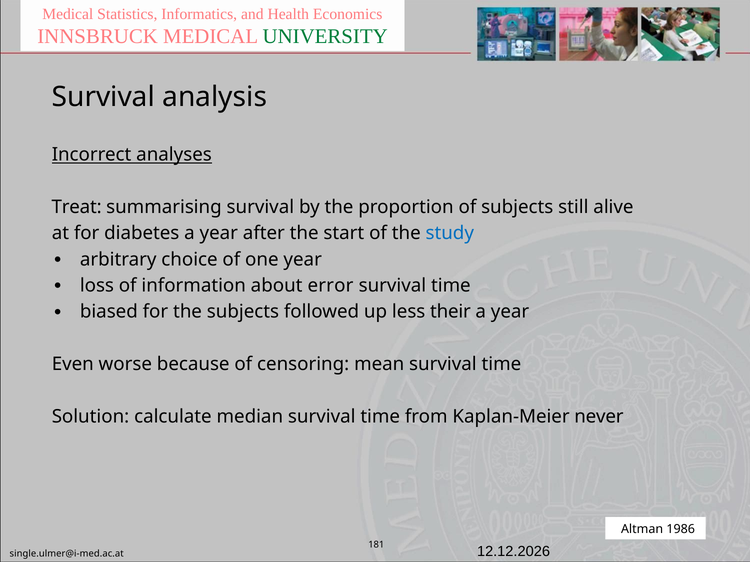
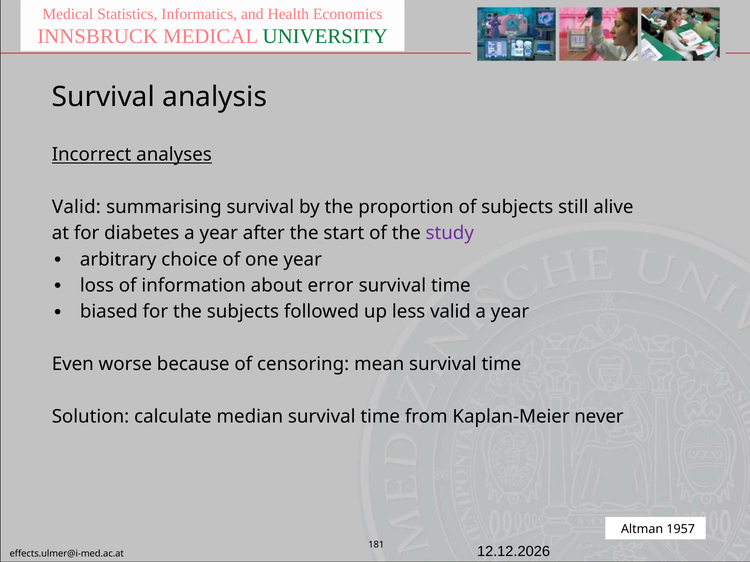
Treat at (77, 207): Treat -> Valid
study colour: blue -> purple
less their: their -> valid
1986: 1986 -> 1957
single.ulmer@i-med.ac.at: single.ulmer@i-med.ac.at -> effects.ulmer@i-med.ac.at
